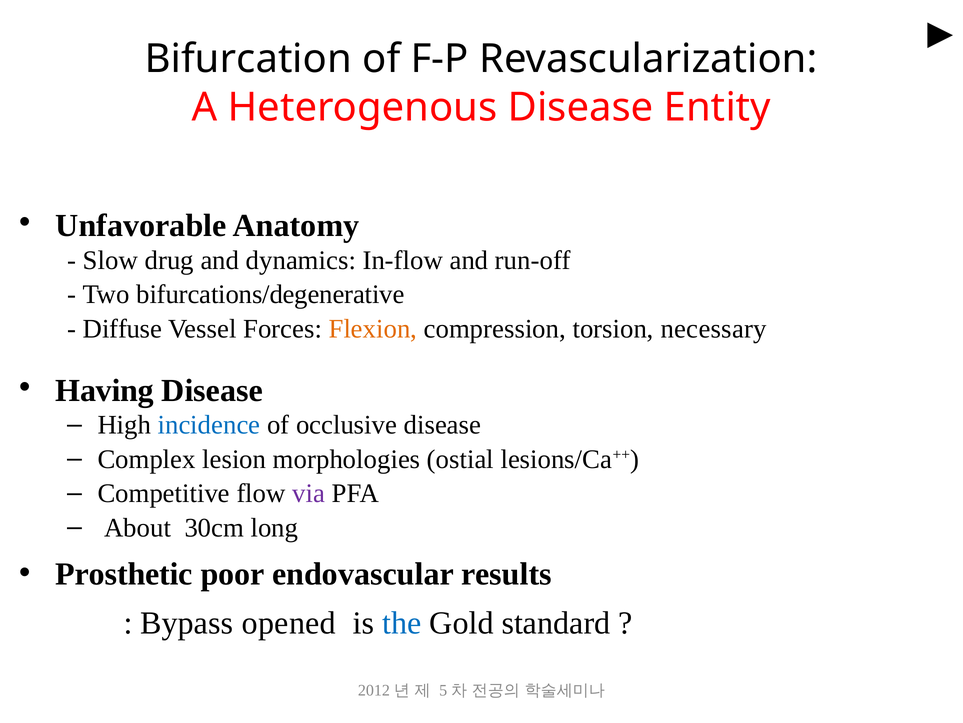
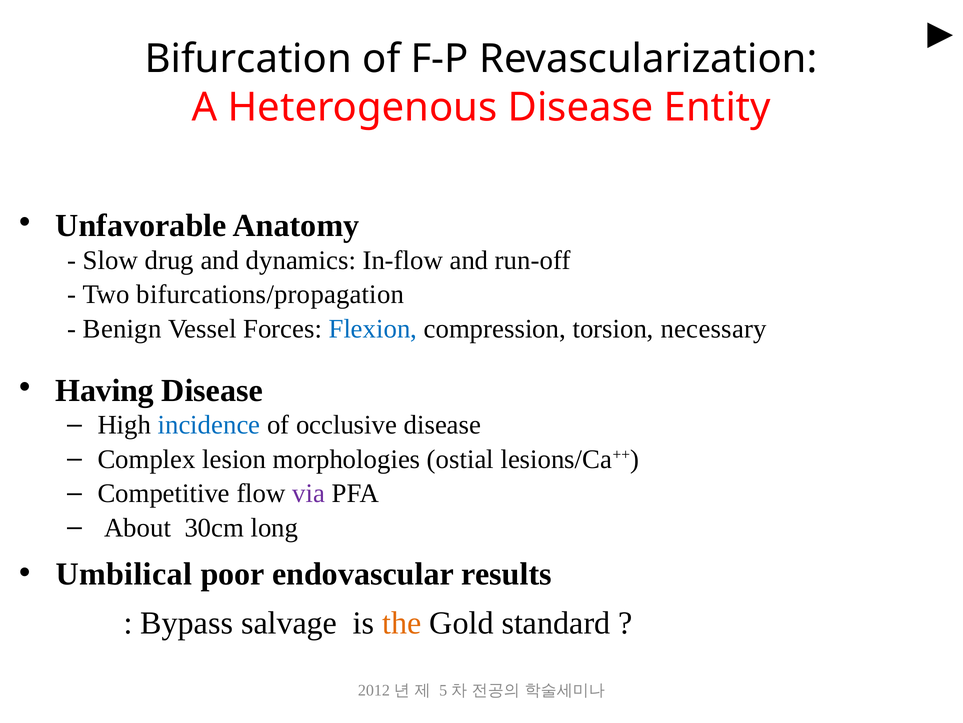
bifurcations/degenerative: bifurcations/degenerative -> bifurcations/propagation
Diffuse: Diffuse -> Benign
Flexion colour: orange -> blue
Prosthetic: Prosthetic -> Umbilical
opened: opened -> salvage
the colour: blue -> orange
